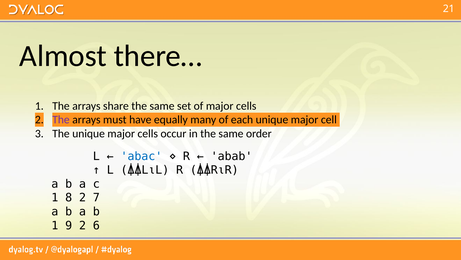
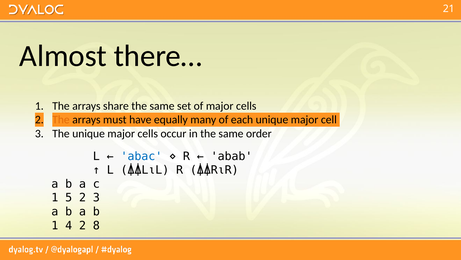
The at (61, 119) colour: purple -> orange
8: 8 -> 5
2 7: 7 -> 3
9: 9 -> 4
6: 6 -> 8
